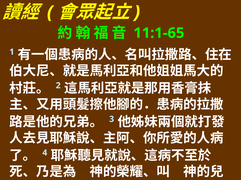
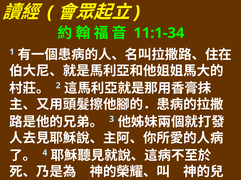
11:1-65: 11:1-65 -> 11:1-34
